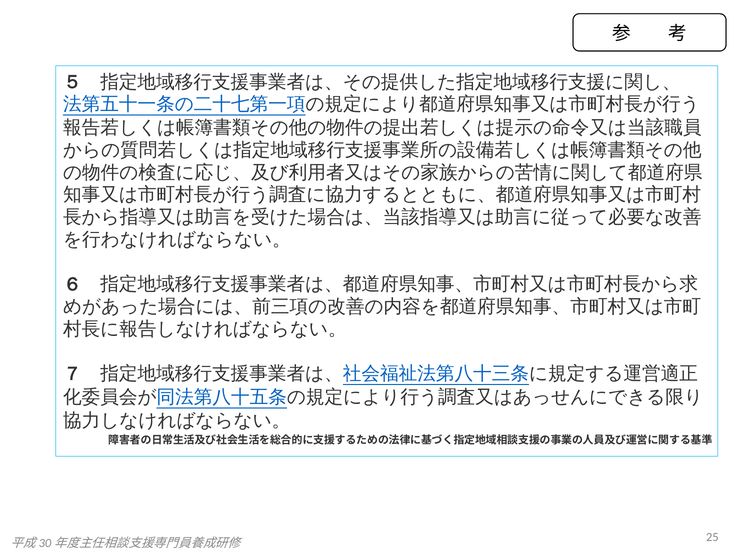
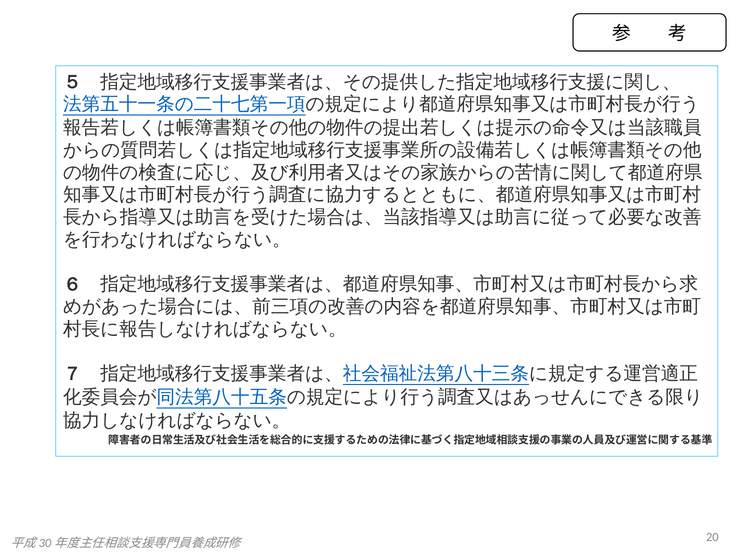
25: 25 -> 20
